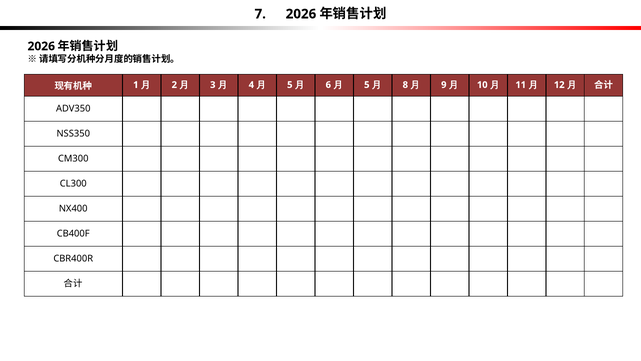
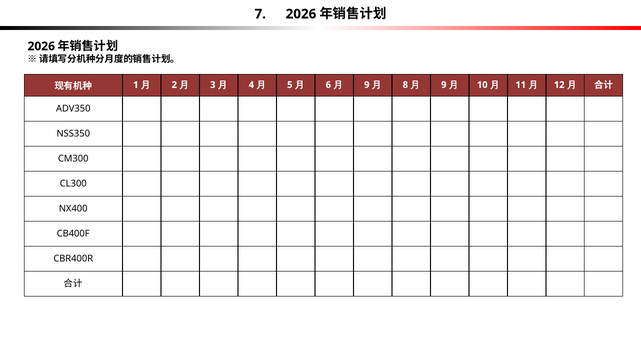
5 at (367, 85): 5 -> 9
